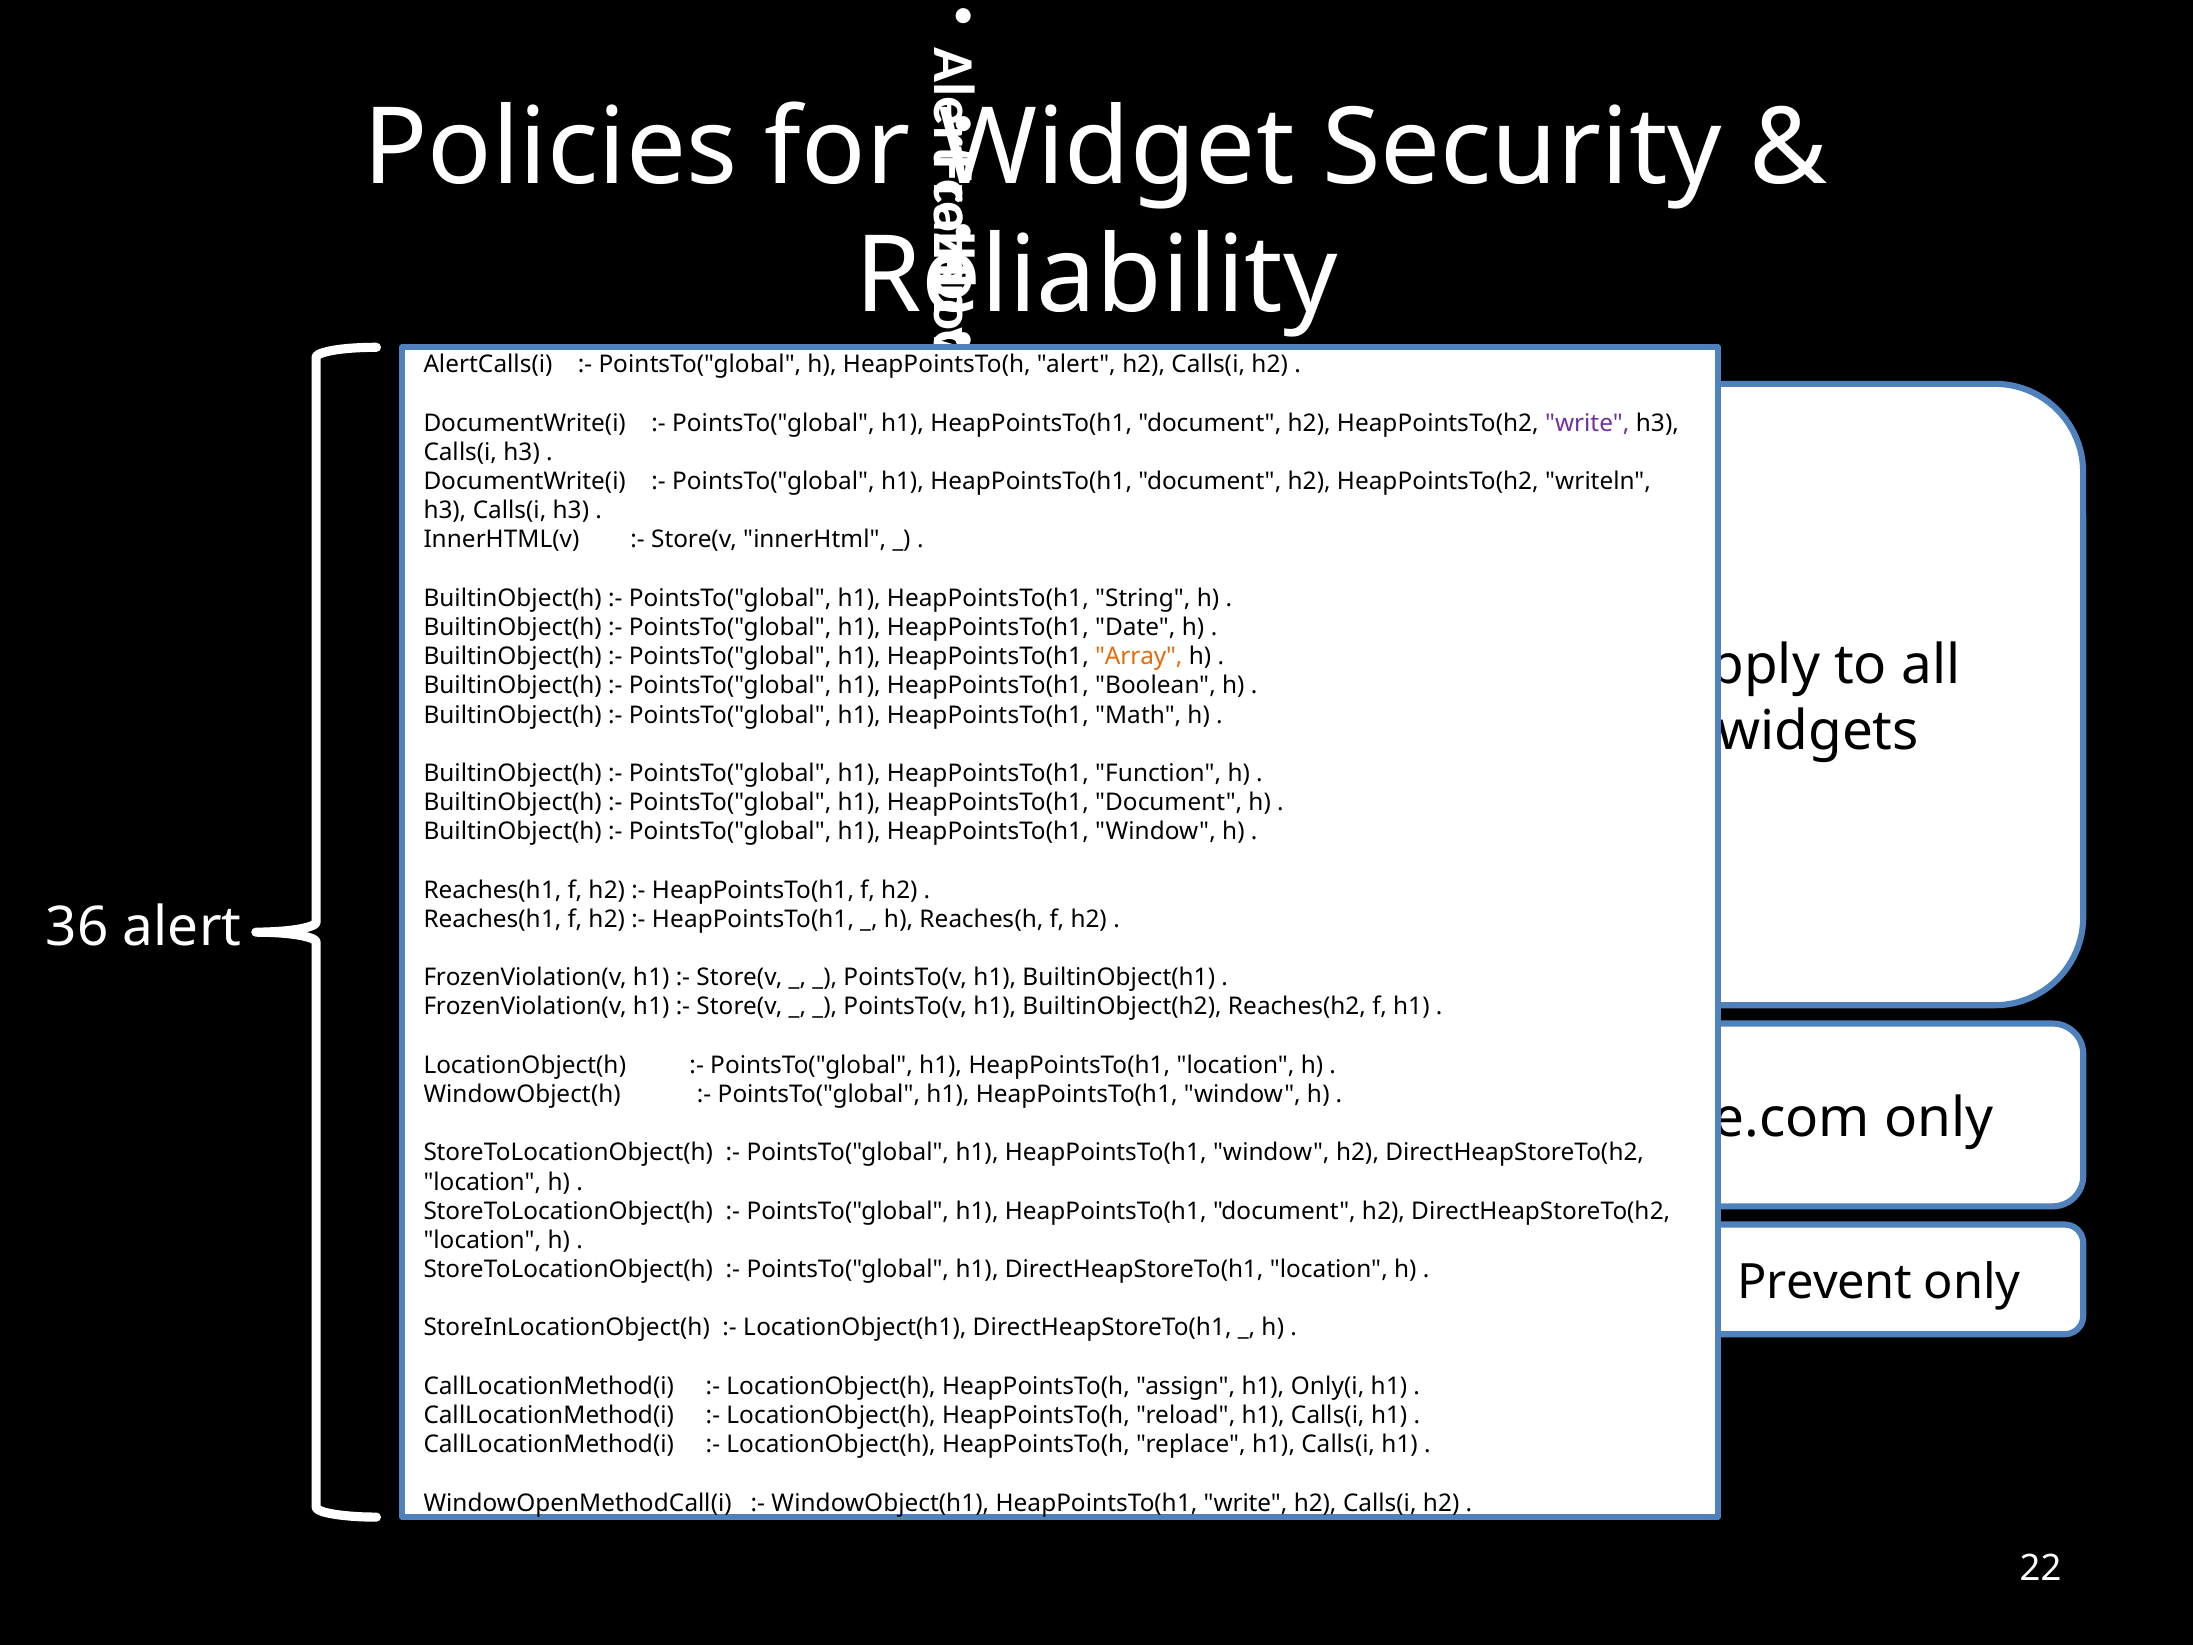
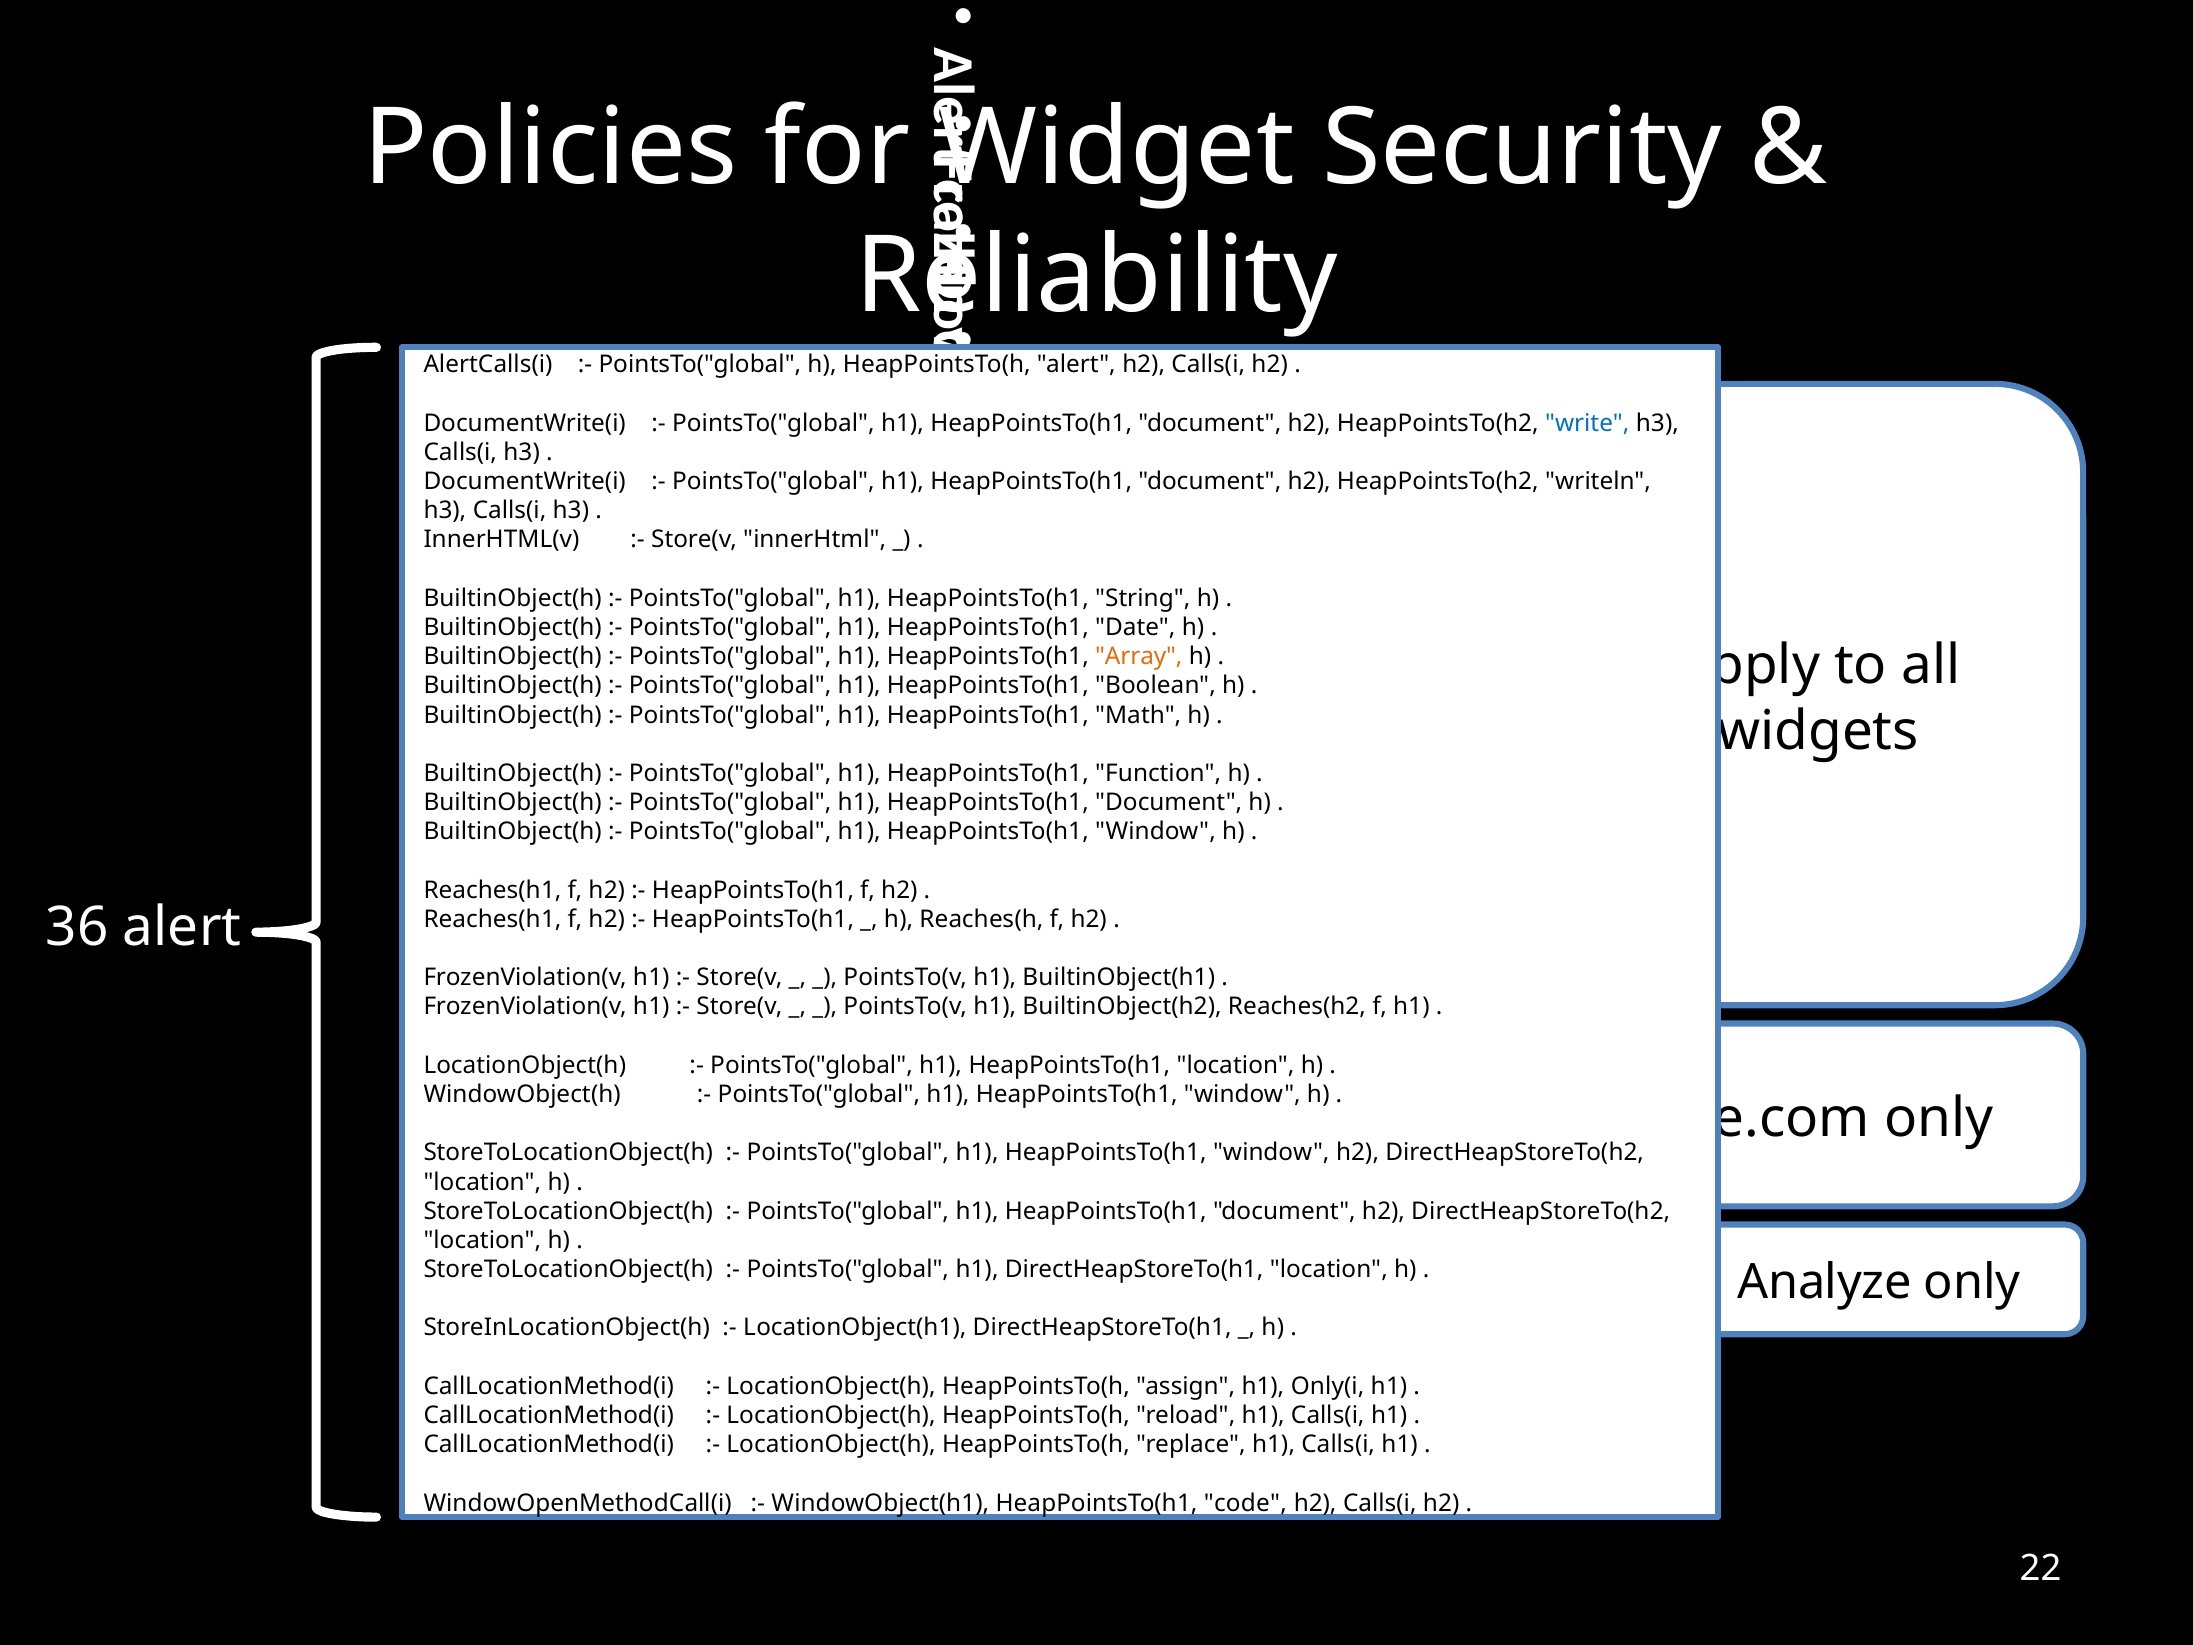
write at (1587, 423) colour: purple -> blue
Prevent: Prevent -> Analyze
HeapPointsTo(h1 write: write -> code
